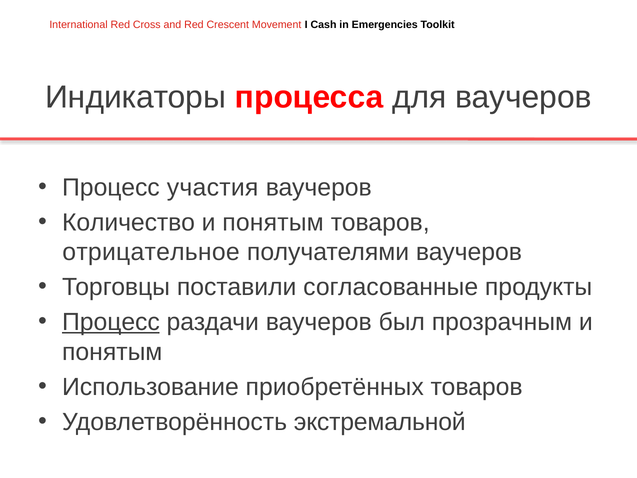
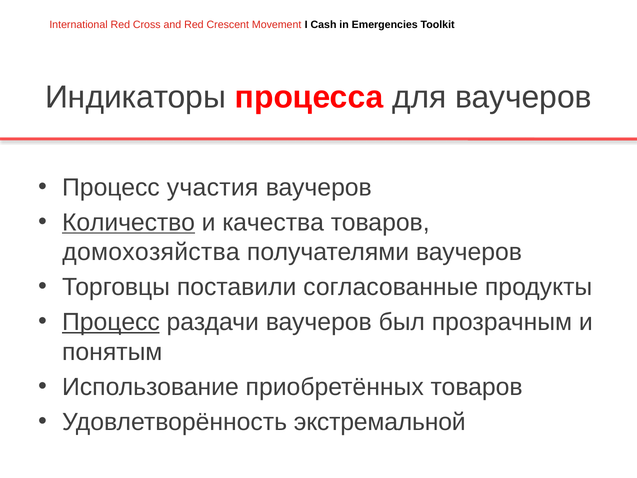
Количество underline: none -> present
понятым at (273, 222): понятым -> качества
отрицательное: отрицательное -> домохозяйства
